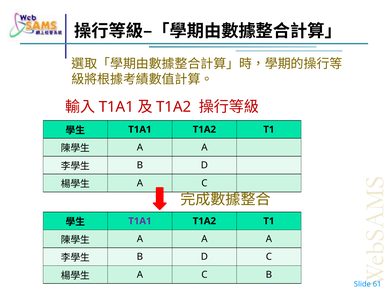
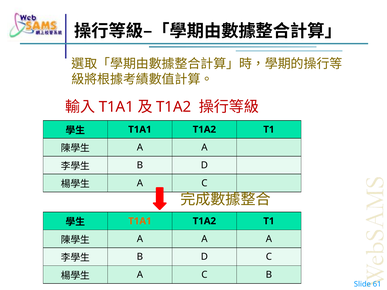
T1A1 at (140, 221) colour: purple -> orange
